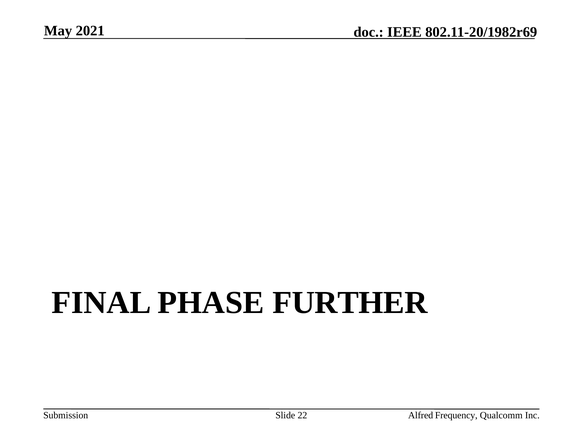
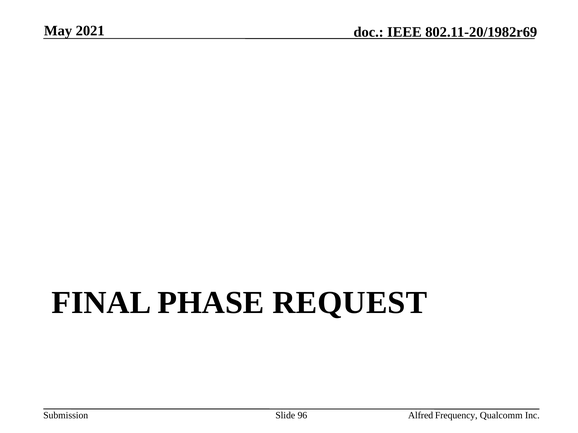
FURTHER: FURTHER -> REQUEST
22: 22 -> 96
